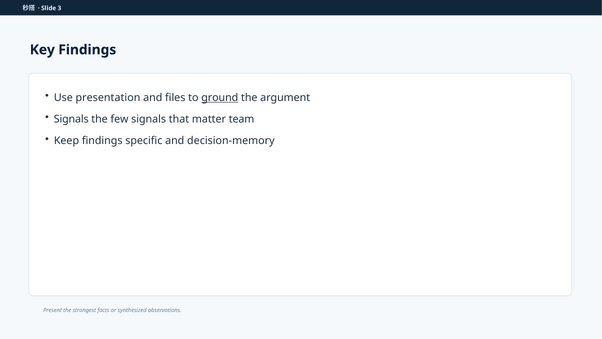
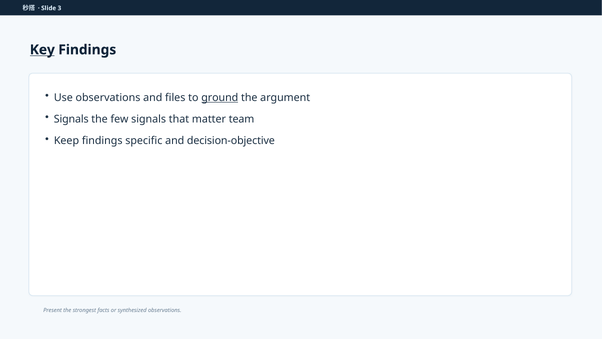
Key underline: none -> present
Use presentation: presentation -> observations
decision-memory: decision-memory -> decision-objective
